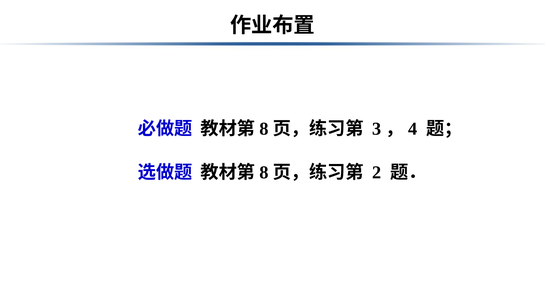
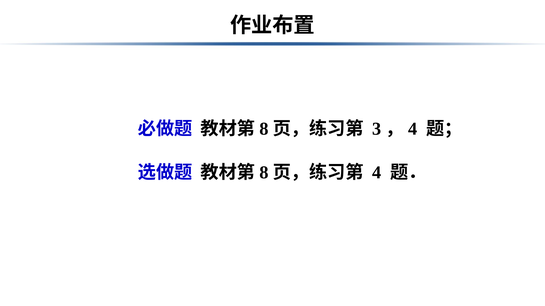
2: 2 -> 4
